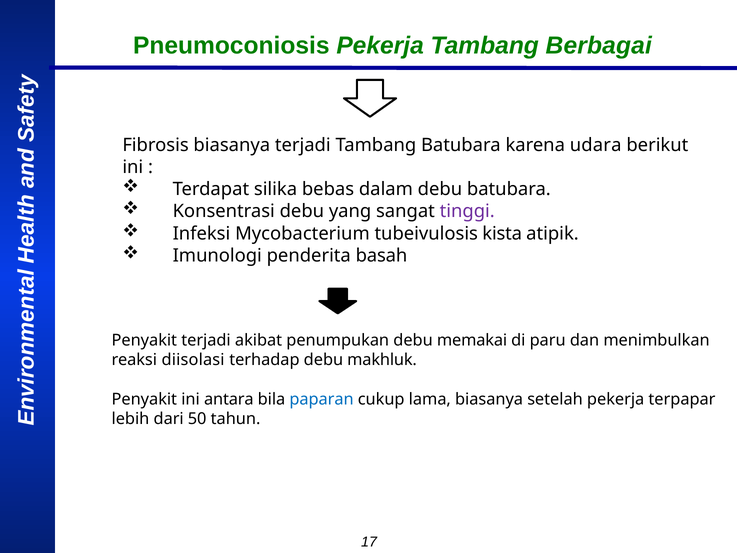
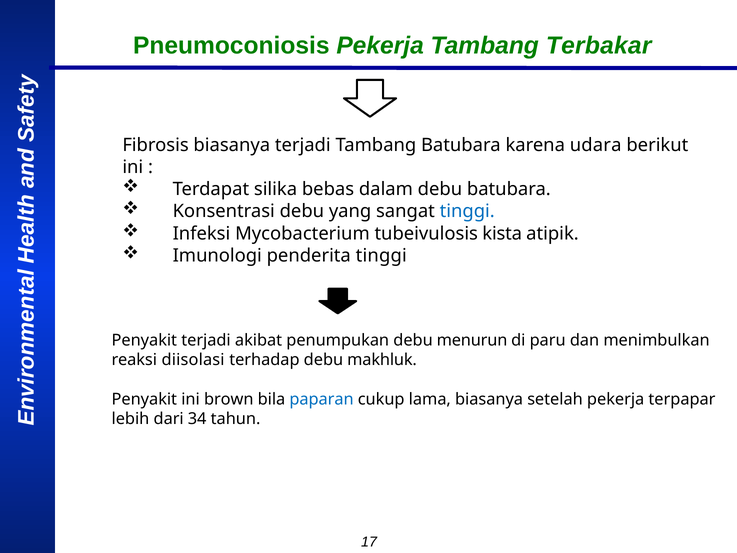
Berbagai: Berbagai -> Terbakar
tinggi at (467, 211) colour: purple -> blue
penderita basah: basah -> tinggi
memakai: memakai -> menurun
antara: antara -> brown
50: 50 -> 34
